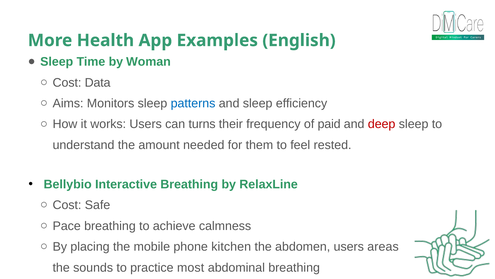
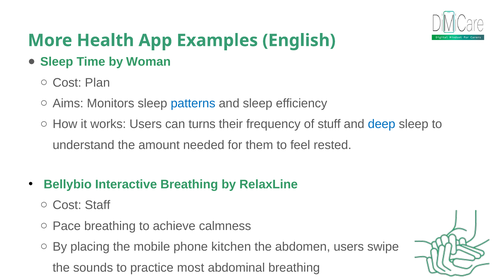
Data: Data -> Plan
paid: paid -> stuff
deep colour: red -> blue
Safe: Safe -> Staff
areas: areas -> swipe
